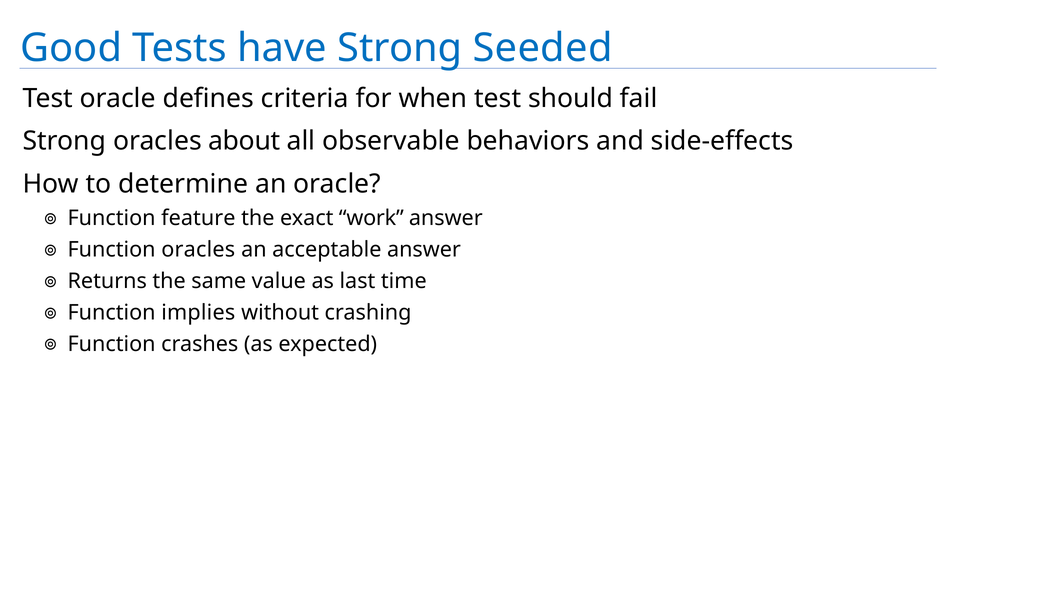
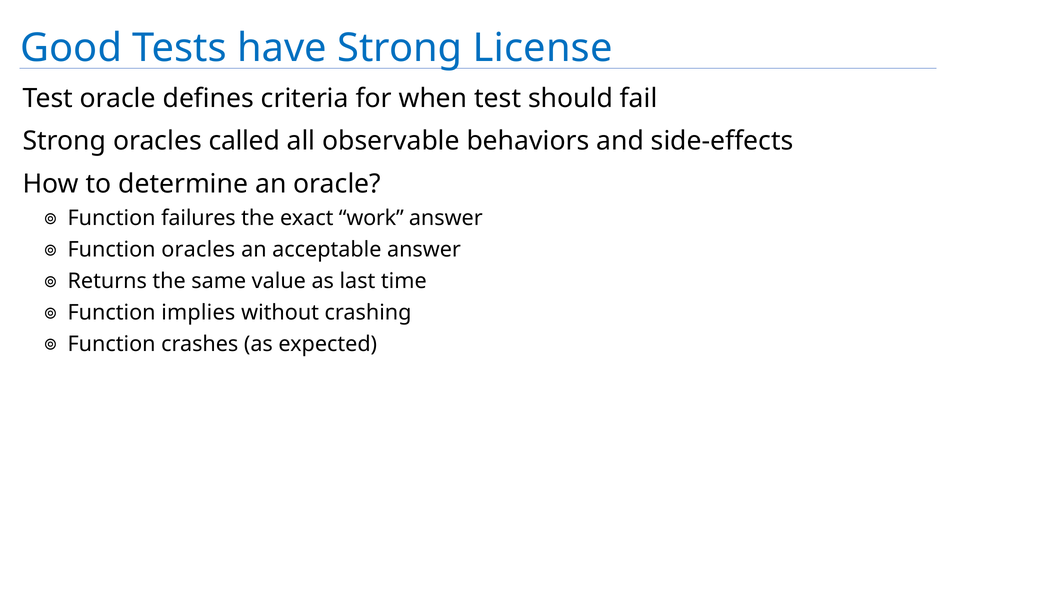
Seeded: Seeded -> License
about: about -> called
feature: feature -> failures
